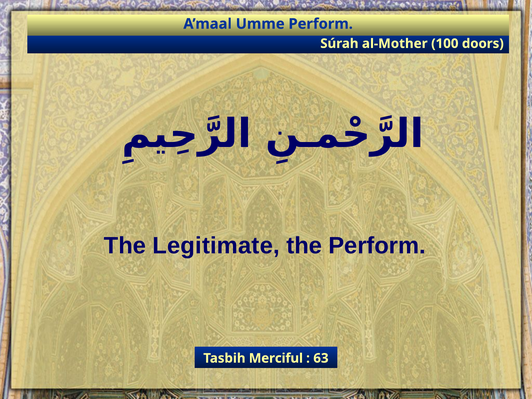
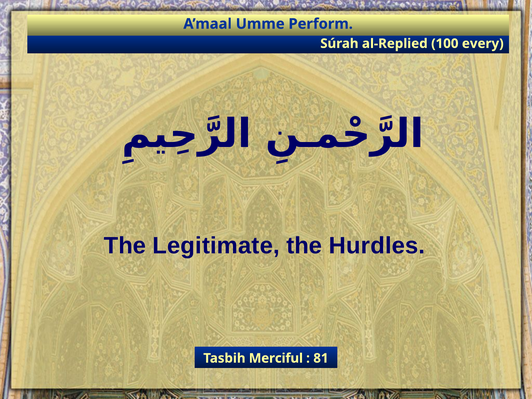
al-Mother: al-Mother -> al-Replied
doors: doors -> every
the Perform: Perform -> Hurdles
63: 63 -> 81
